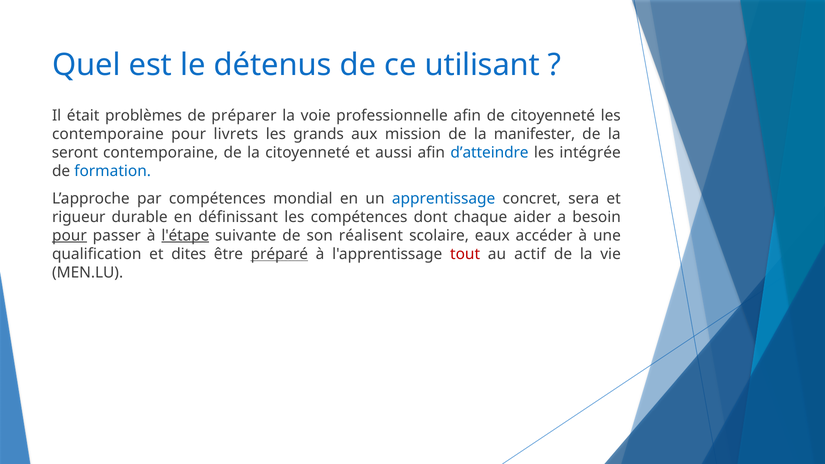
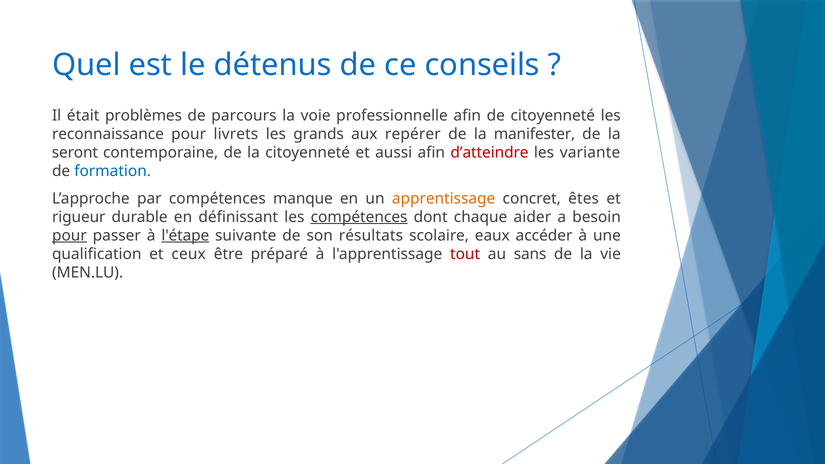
utilisant: utilisant -> conseils
préparer: préparer -> parcours
contemporaine at (108, 134): contemporaine -> reconnaissance
mission: mission -> repérer
d’atteindre colour: blue -> red
intégrée: intégrée -> variante
mondial: mondial -> manque
apprentissage colour: blue -> orange
sera: sera -> êtes
compétences at (359, 217) underline: none -> present
réalisent: réalisent -> résultats
dites: dites -> ceux
préparé underline: present -> none
actif: actif -> sans
